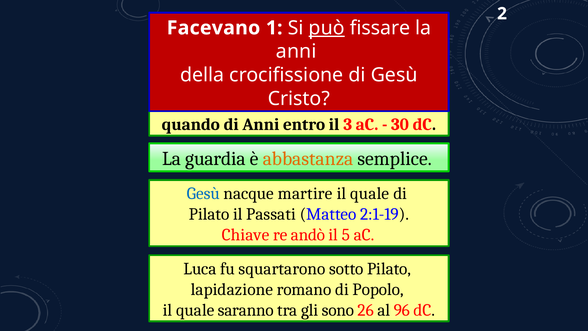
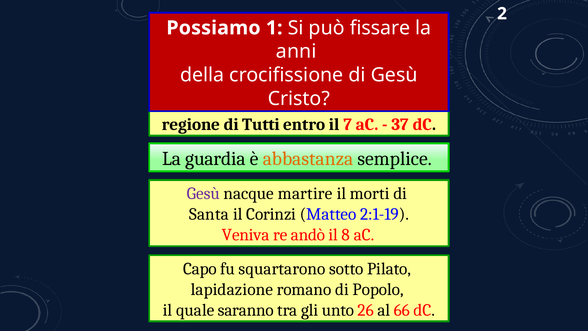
Facevano: Facevano -> Possiamo
può underline: present -> none
quando: quando -> regione
di Anni: Anni -> Tutti
3: 3 -> 7
30: 30 -> 37
Gesù at (203, 193) colour: blue -> purple
quale at (370, 193): quale -> morti
Pilato at (209, 214): Pilato -> Santa
Passati: Passati -> Corinzi
Chiave: Chiave -> Veniva
5: 5 -> 8
Luca: Luca -> Capo
sono: sono -> unto
96: 96 -> 66
